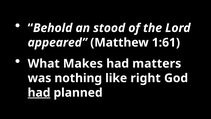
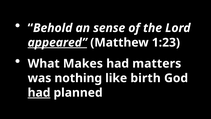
stood: stood -> sense
appeared underline: none -> present
1:61: 1:61 -> 1:23
right: right -> birth
